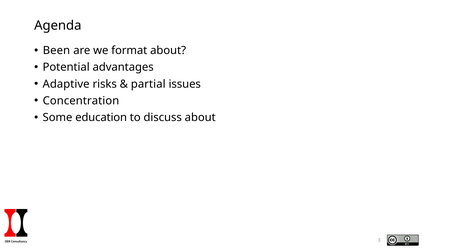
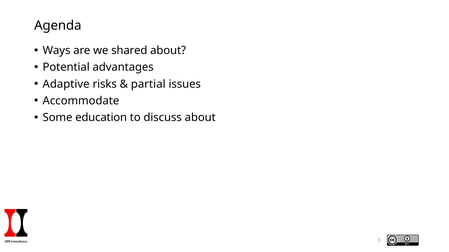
Been: Been -> Ways
format: format -> shared
Concentration: Concentration -> Accommodate
